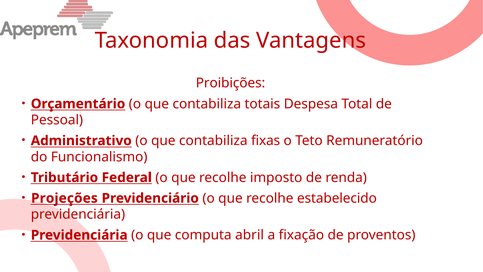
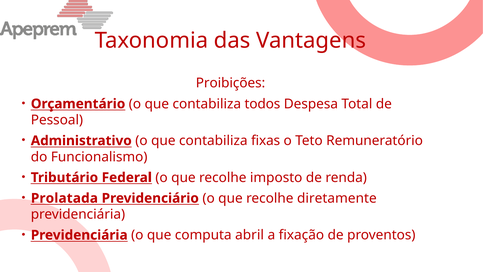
totais: totais -> todos
Projeções: Projeções -> Prolatada
estabelecido: estabelecido -> diretamente
